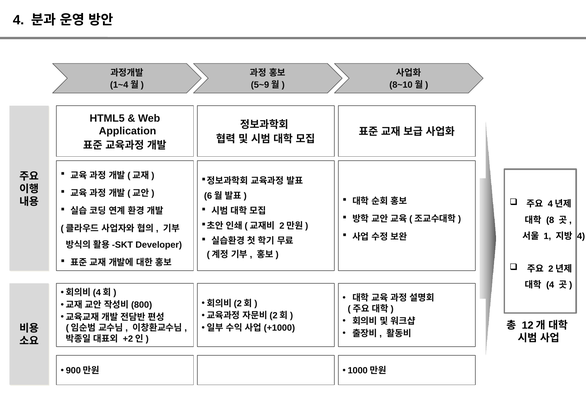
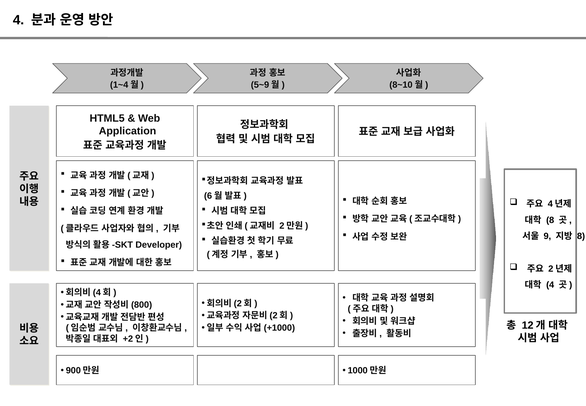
1: 1 -> 9
4 at (581, 236): 4 -> 8
